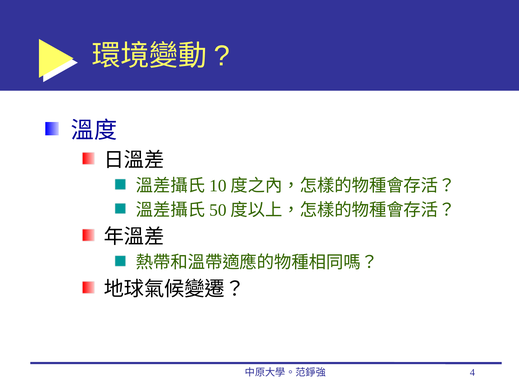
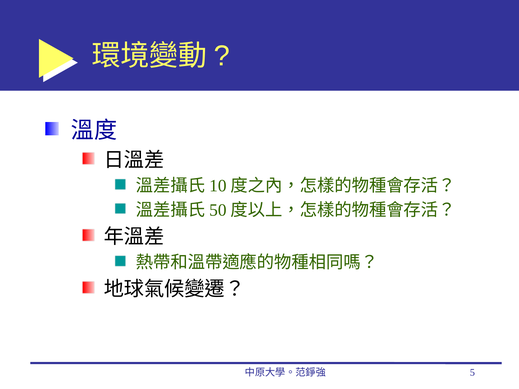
4: 4 -> 5
